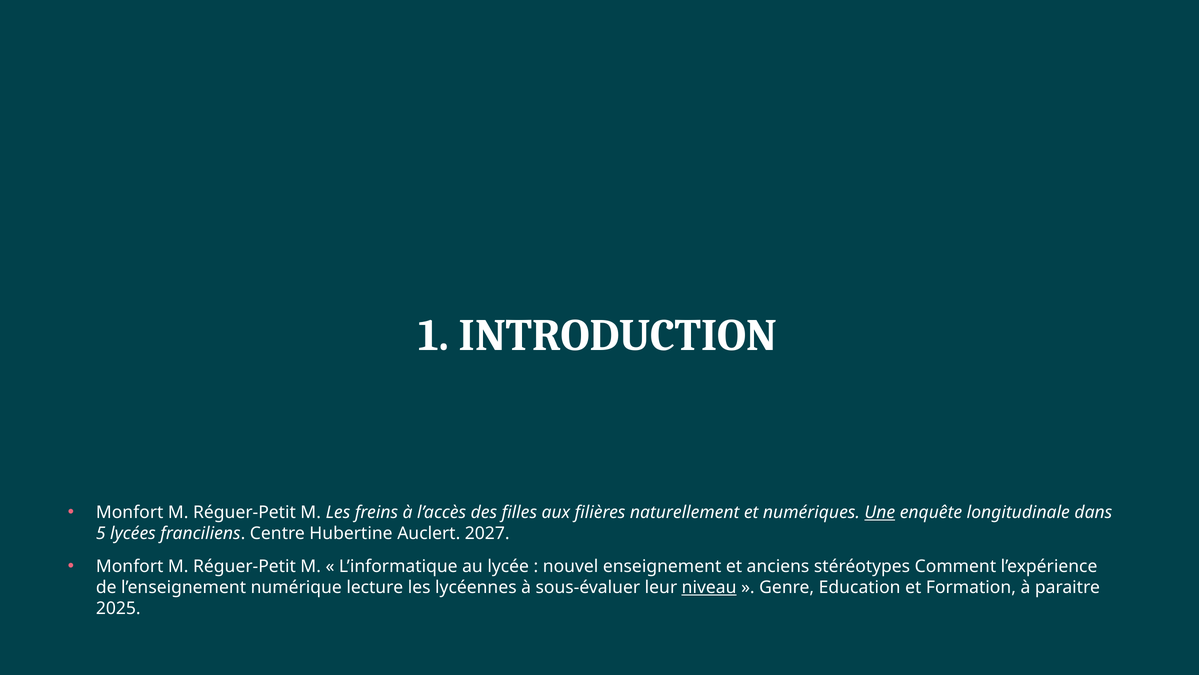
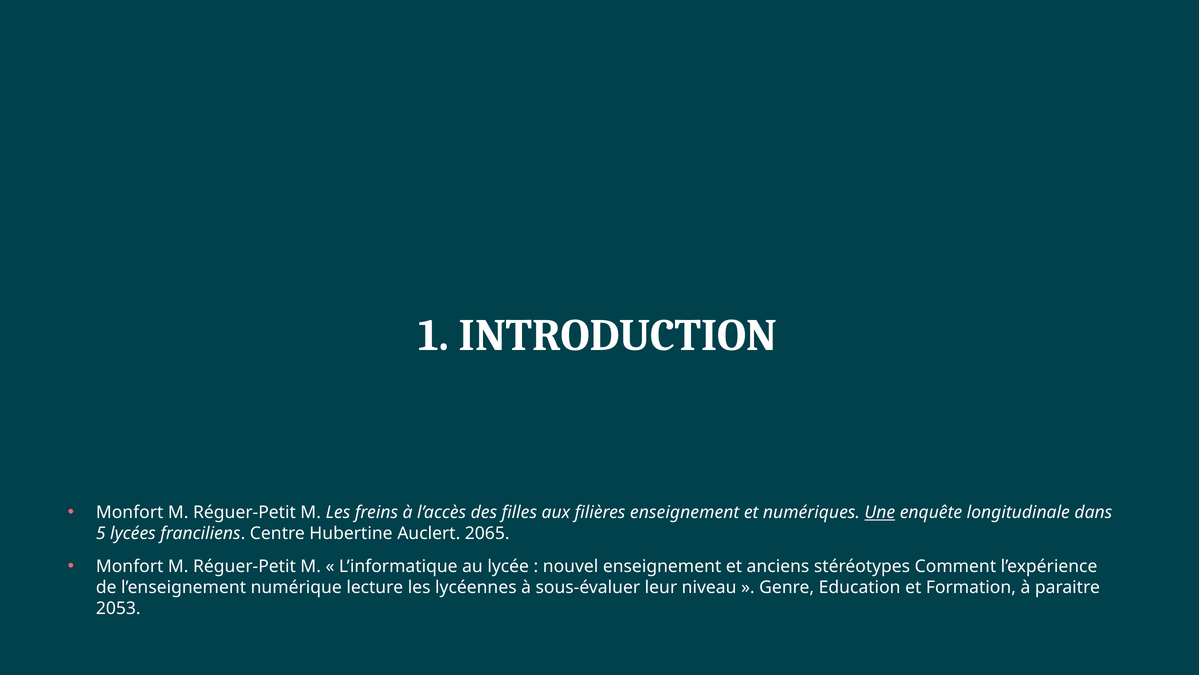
filières naturellement: naturellement -> enseignement
2027: 2027 -> 2065
niveau underline: present -> none
2025: 2025 -> 2053
